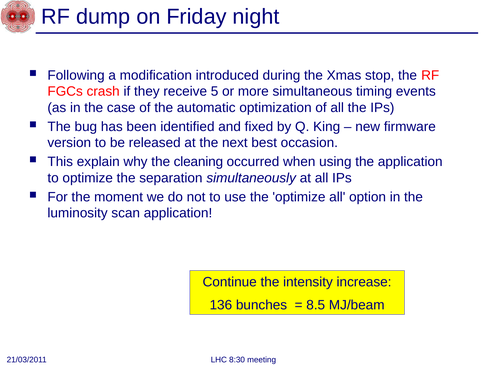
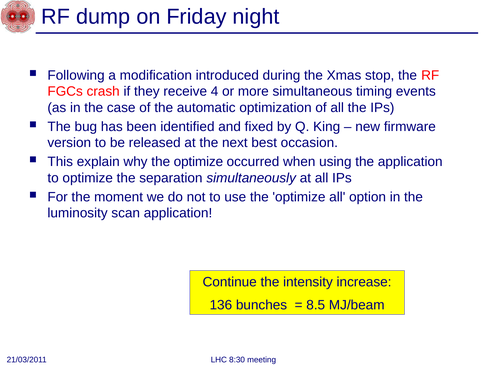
5: 5 -> 4
why the cleaning: cleaning -> optimize
